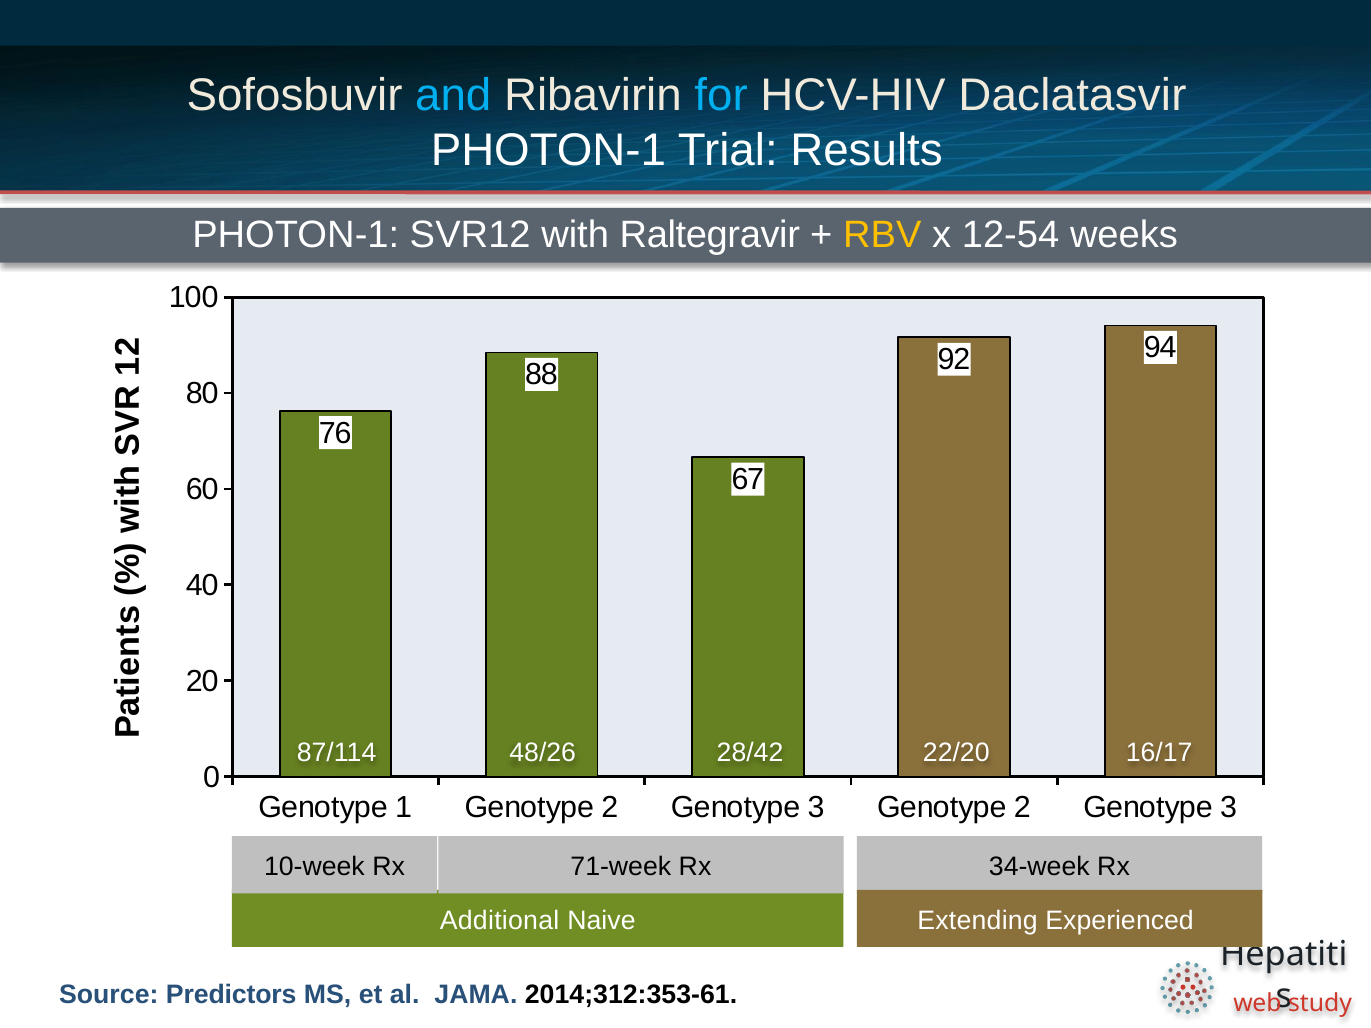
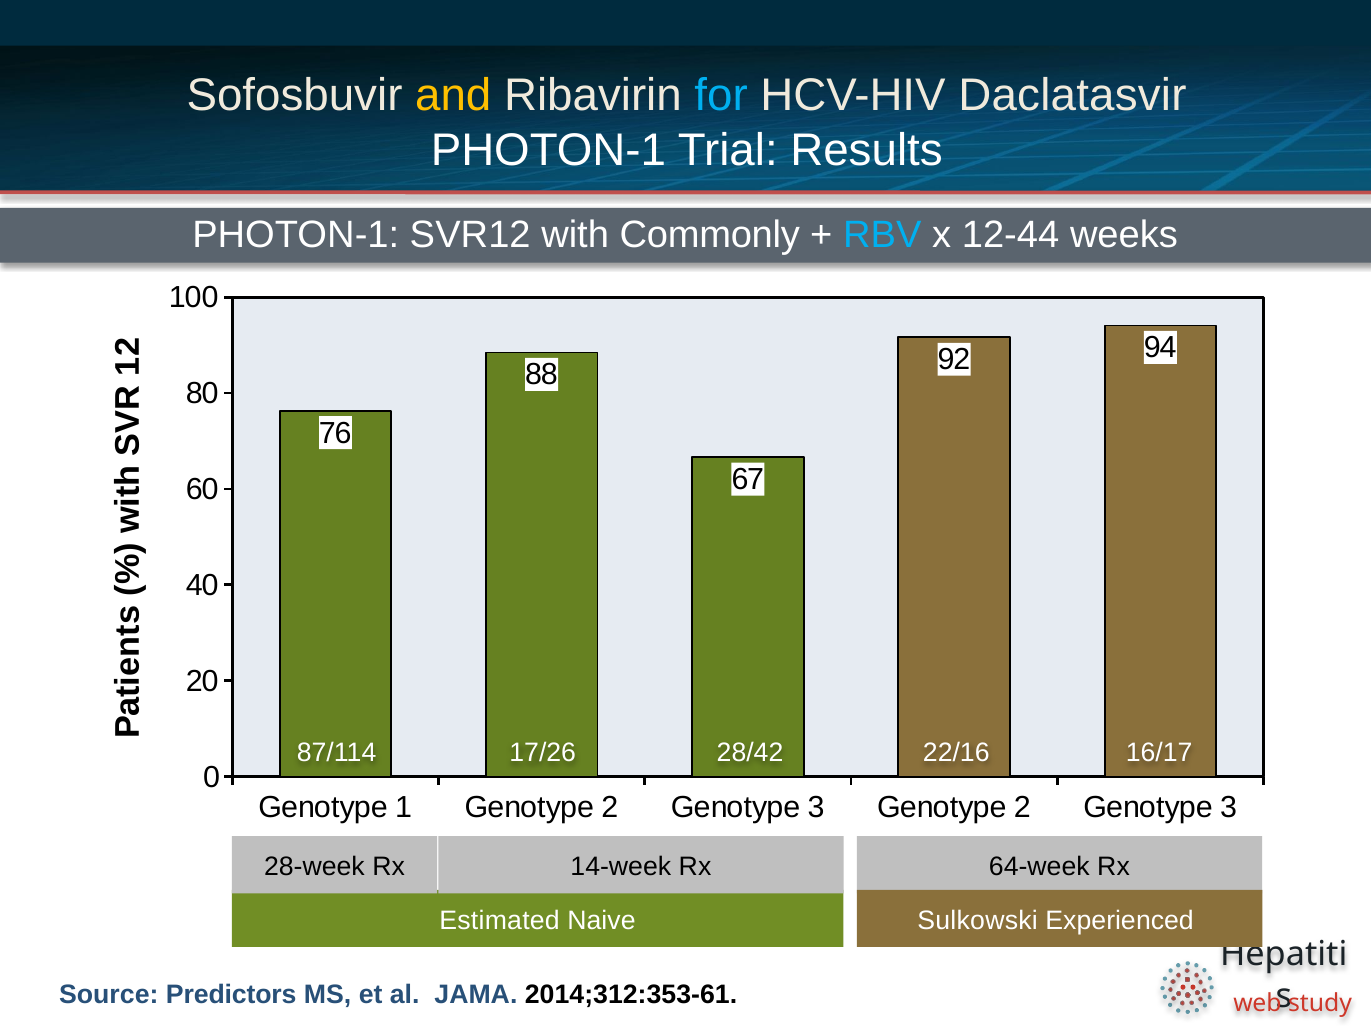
and colour: light blue -> yellow
Raltegravir: Raltegravir -> Commonly
RBV colour: yellow -> light blue
12-54: 12-54 -> 12-44
48/26: 48/26 -> 17/26
22/20: 22/20 -> 22/16
10-week: 10-week -> 28-week
71-week: 71-week -> 14-week
34-week: 34-week -> 64-week
Additional: Additional -> Estimated
Extending: Extending -> Sulkowski
